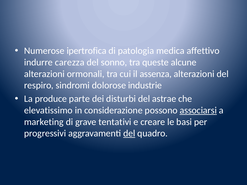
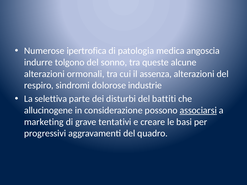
affettivo: affettivo -> angoscia
carezza: carezza -> tolgono
produce: produce -> selettiva
astrae: astrae -> battiti
elevatissimo: elevatissimo -> allucinogene
del at (129, 134) underline: present -> none
